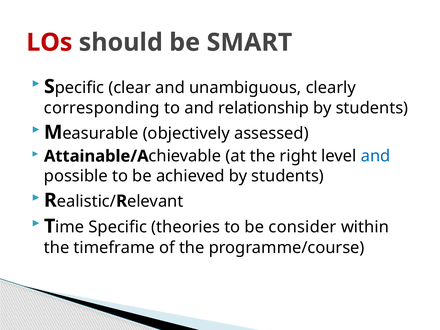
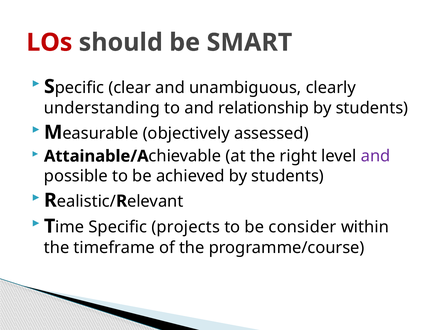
corresponding: corresponding -> understanding
and at (376, 156) colour: blue -> purple
theories: theories -> projects
